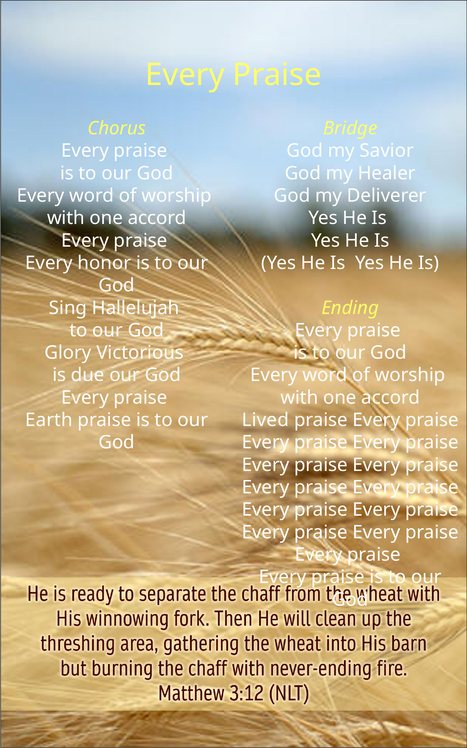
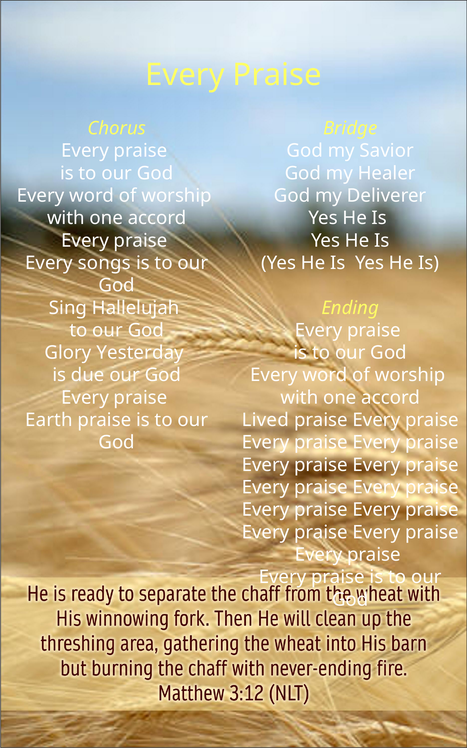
honor: honor -> songs
Victorious: Victorious -> Yesterday
